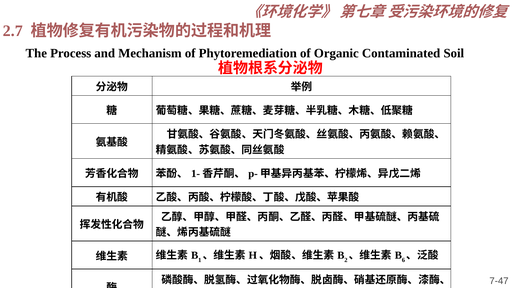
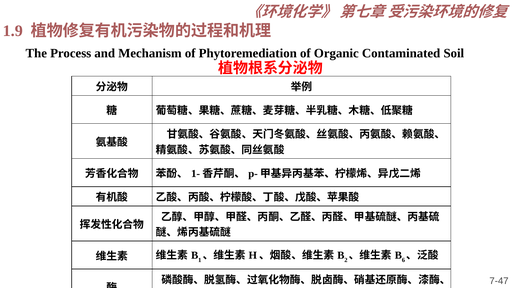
2.7: 2.7 -> 1.9
